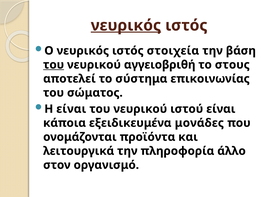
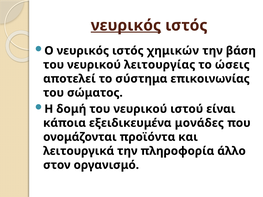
στοιχεία: στοιχεία -> χημικών
του at (54, 65) underline: present -> none
αγγειοβριθή: αγγειοβριθή -> λειτουργίας
στους: στους -> ώσεις
Η είναι: είναι -> δομή
